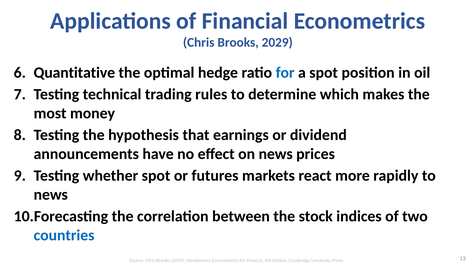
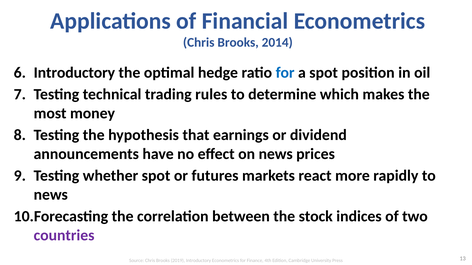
2029: 2029 -> 2014
Quantitative at (74, 73): Quantitative -> Introductory
countries colour: blue -> purple
